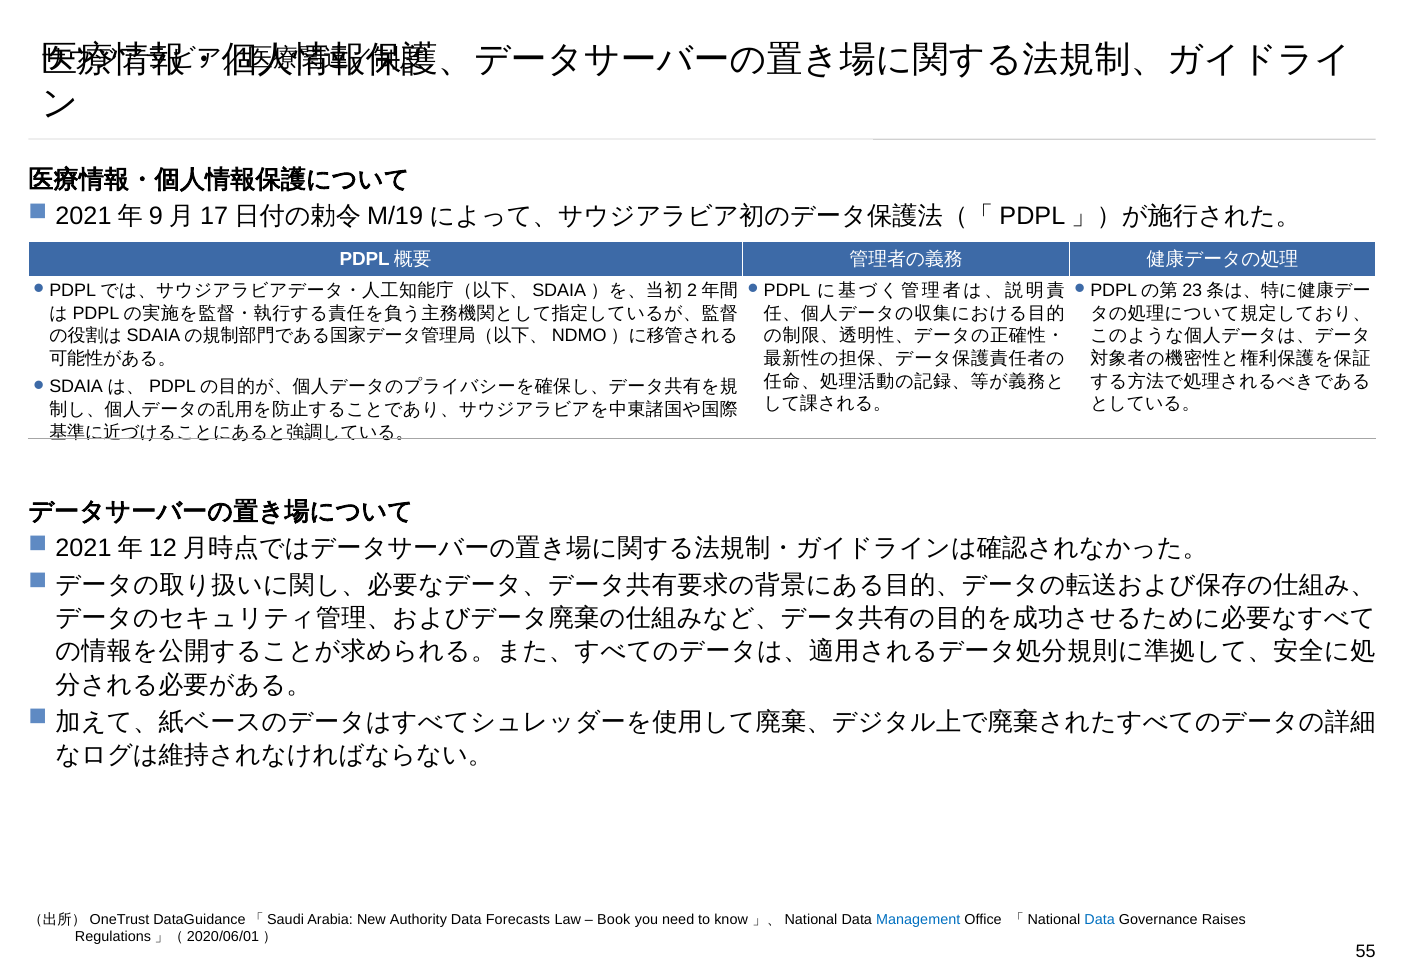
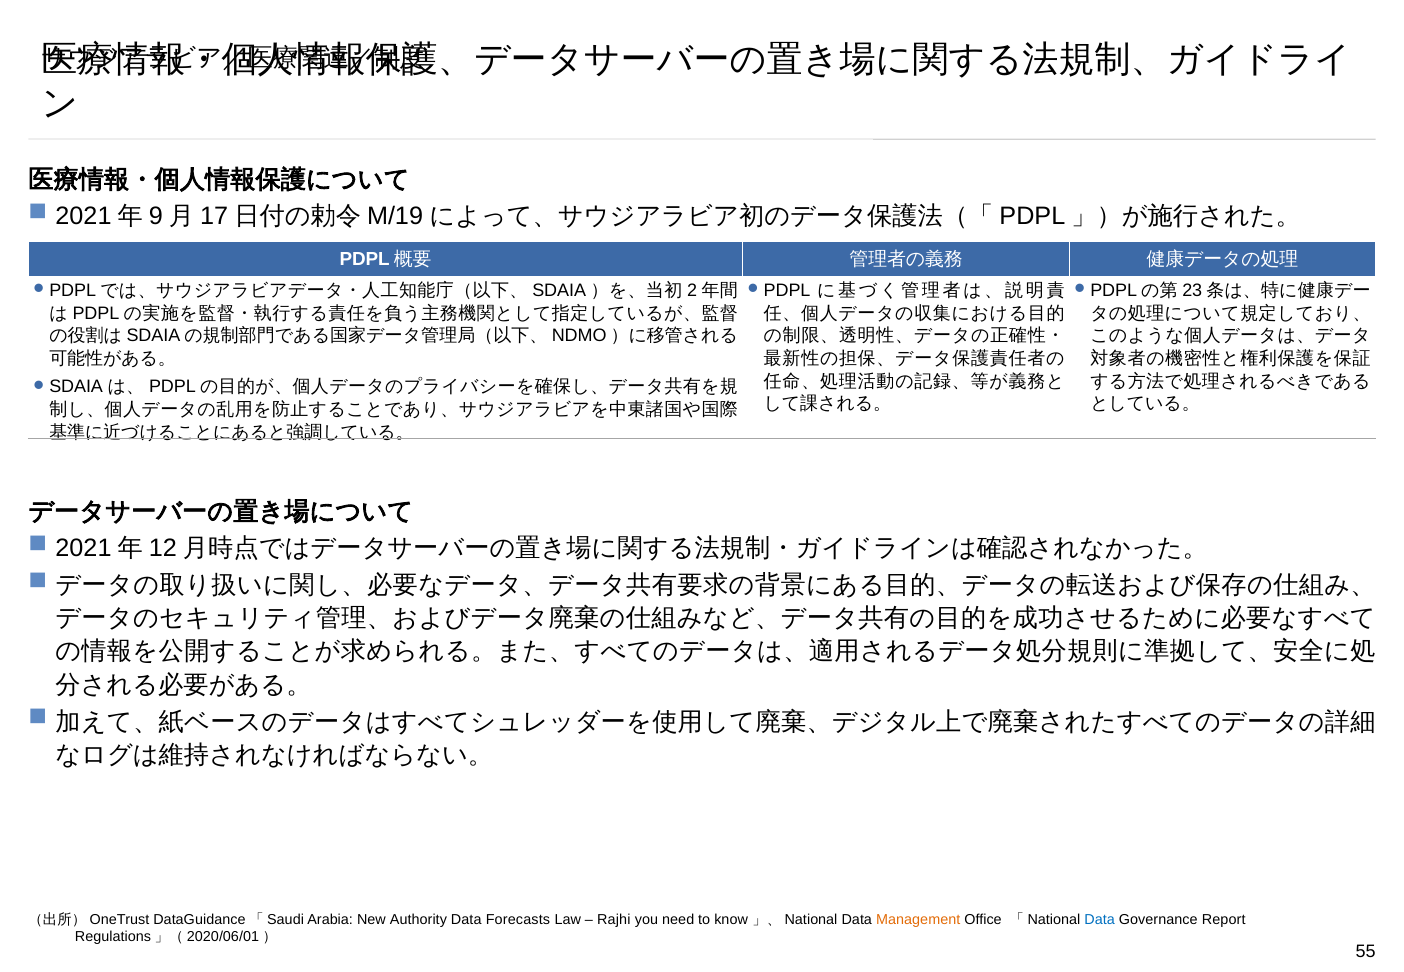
Book: Book -> Rajhi
Management colour: blue -> orange
Raises: Raises -> Report
